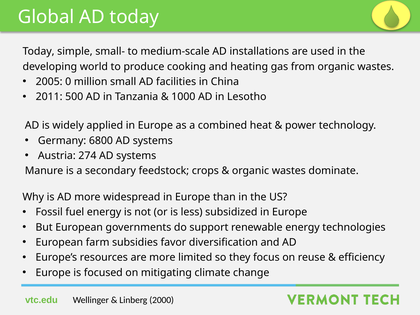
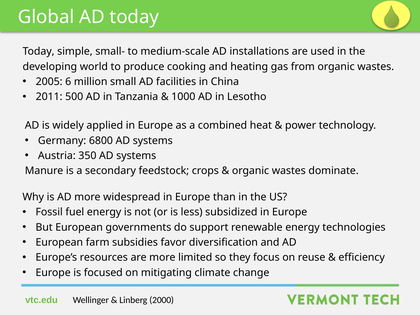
0: 0 -> 6
274: 274 -> 350
